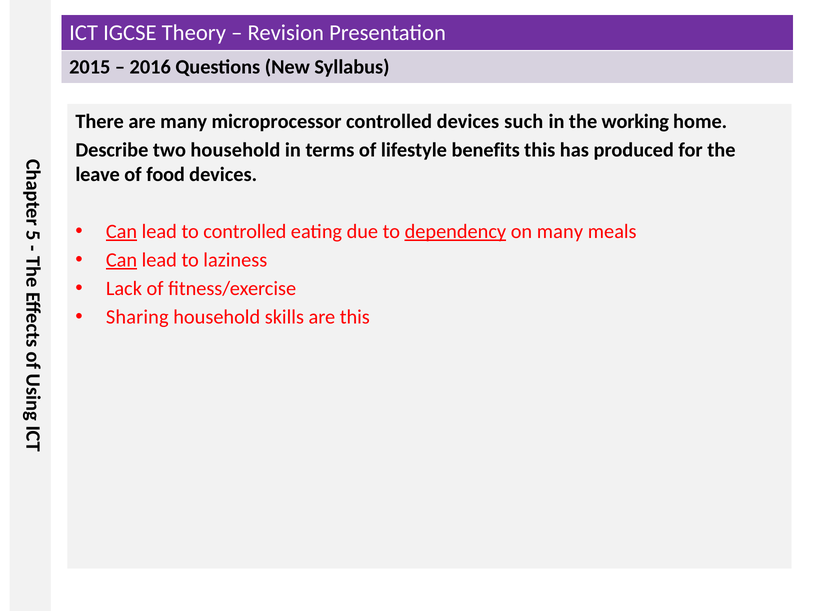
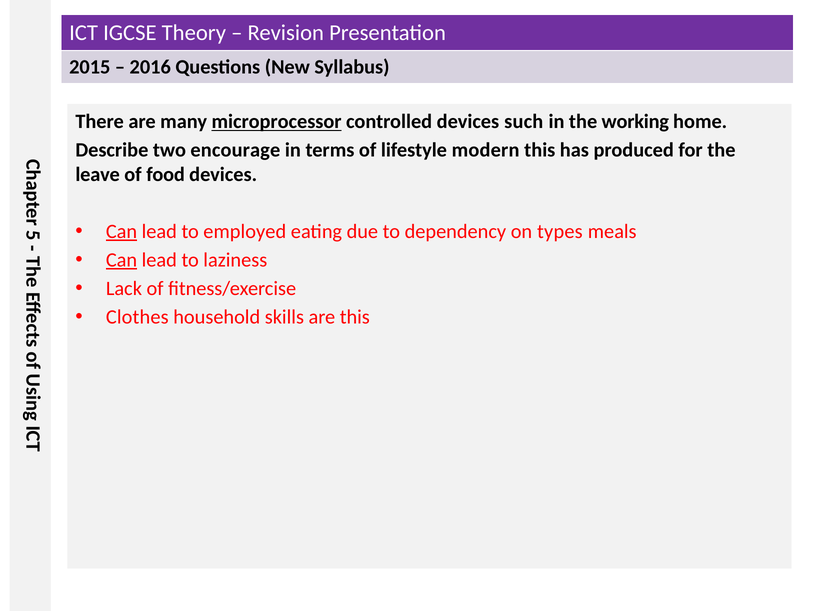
microprocessor underline: none -> present
two household: household -> encourage
benefits: benefits -> modern
to controlled: controlled -> employed
dependency underline: present -> none
on many: many -> types
Sharing: Sharing -> Clothes
